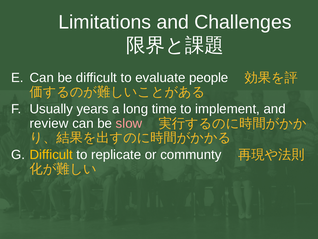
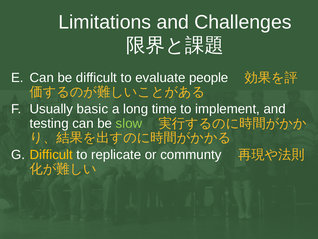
years: years -> basic
review: review -> testing
slow colour: pink -> light green
